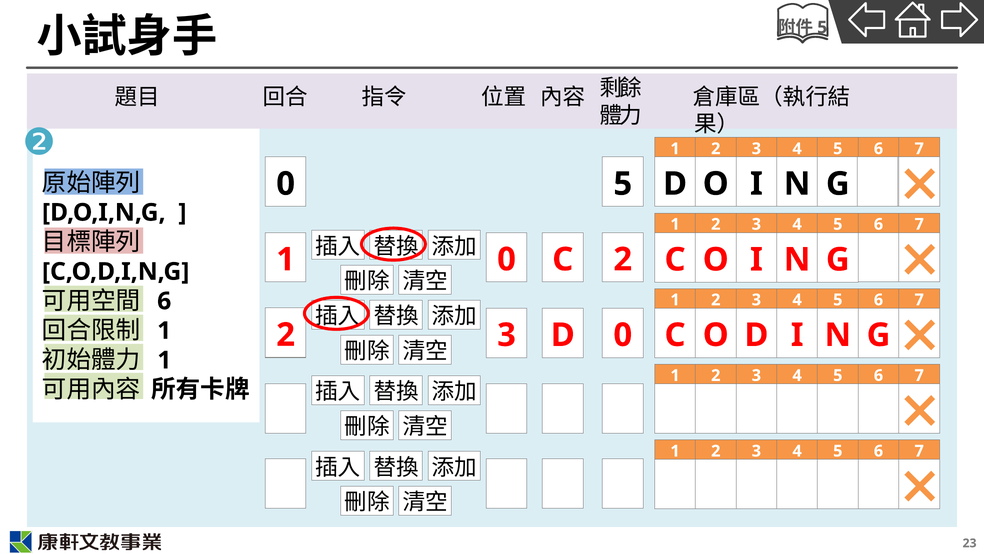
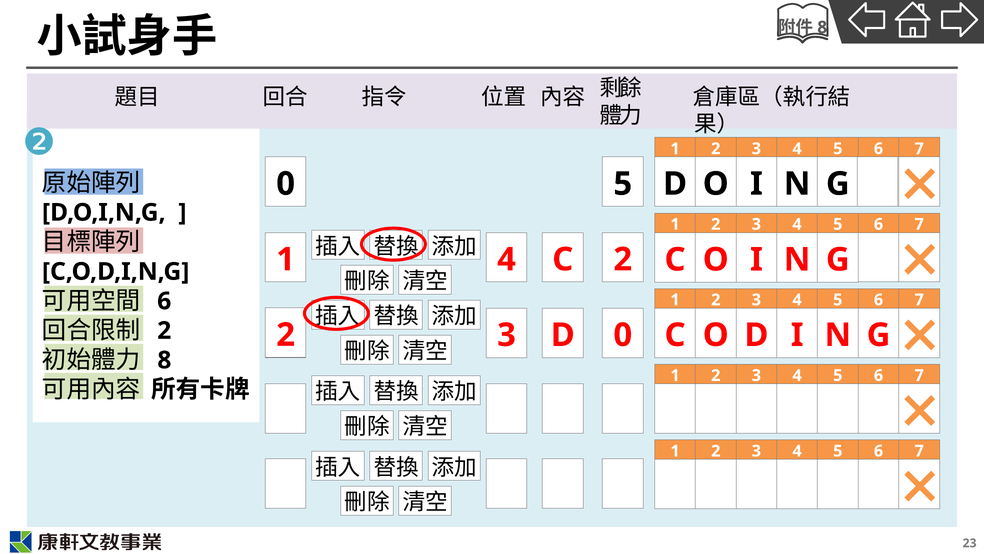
5 at (822, 27): 5 -> 8
1 0: 0 -> 4
1 at (164, 331): 1 -> 2
1 at (164, 360): 1 -> 8
